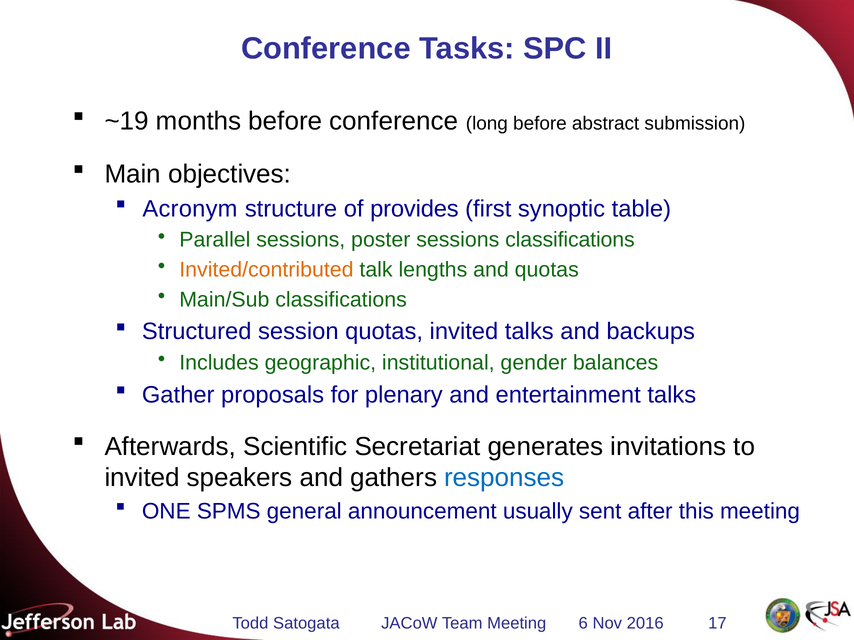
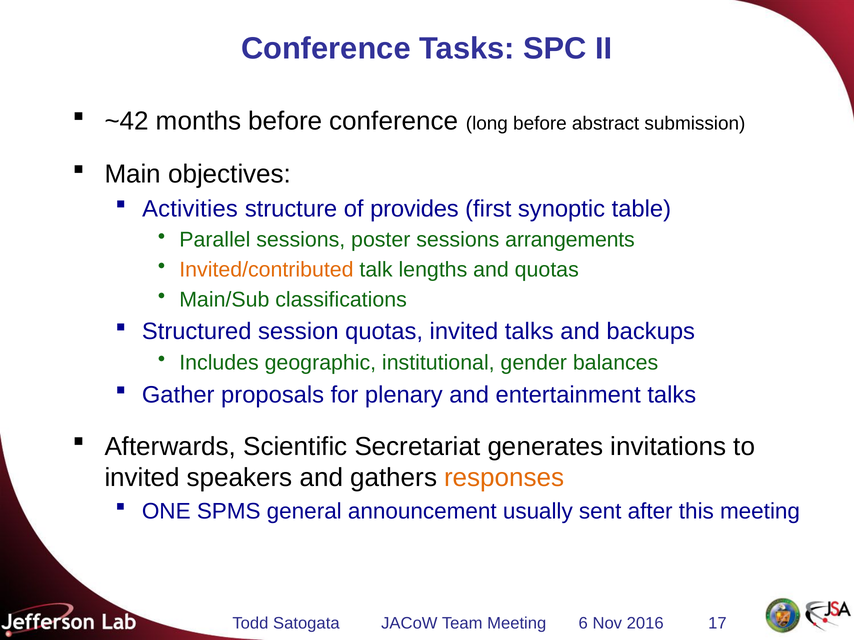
~19: ~19 -> ~42
Acronym: Acronym -> Activities
sessions classifications: classifications -> arrangements
responses colour: blue -> orange
